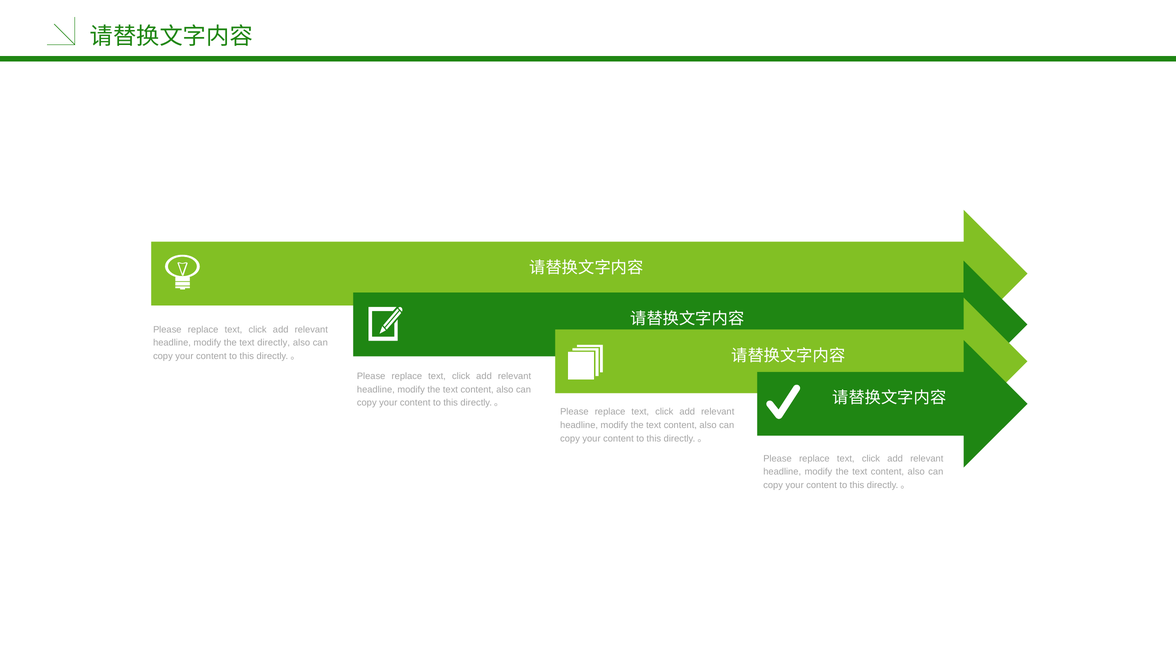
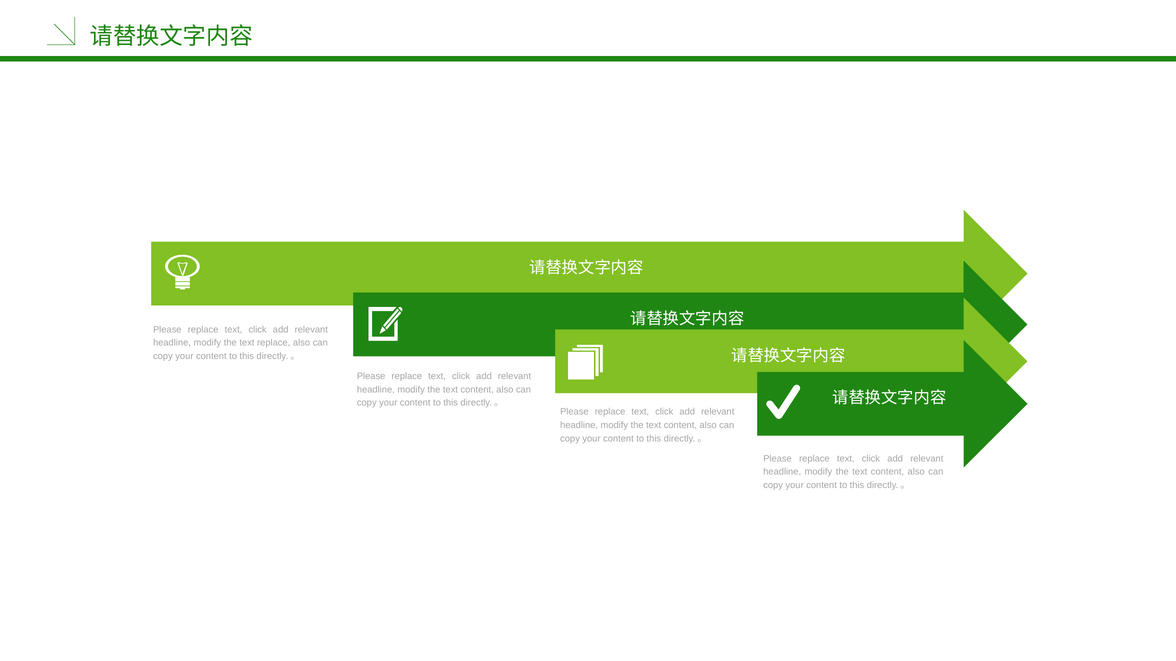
text directly: directly -> replace
